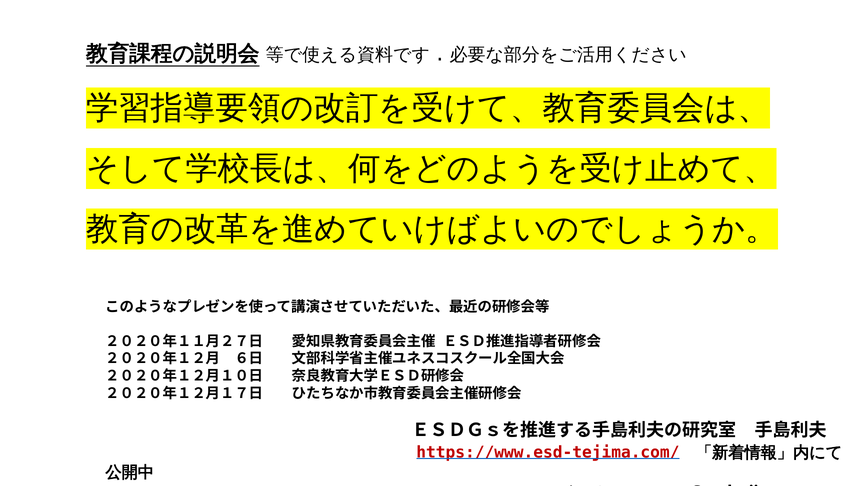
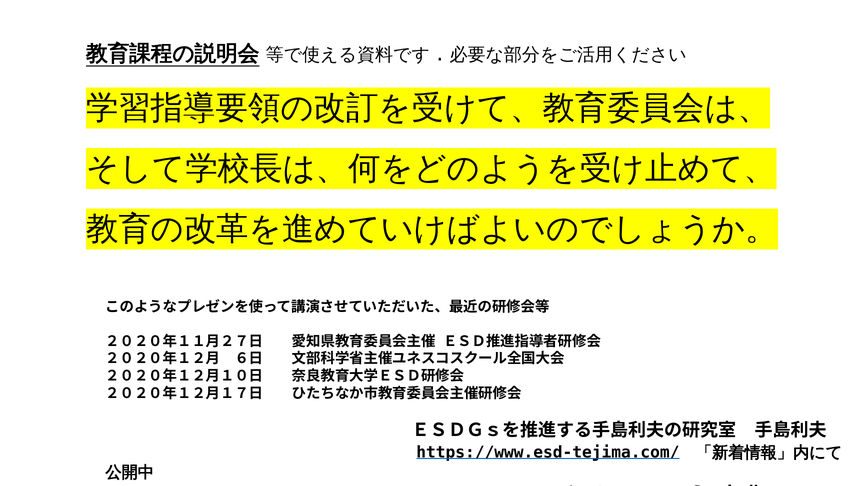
https://www.esd-tejima.com/ colour: red -> black
